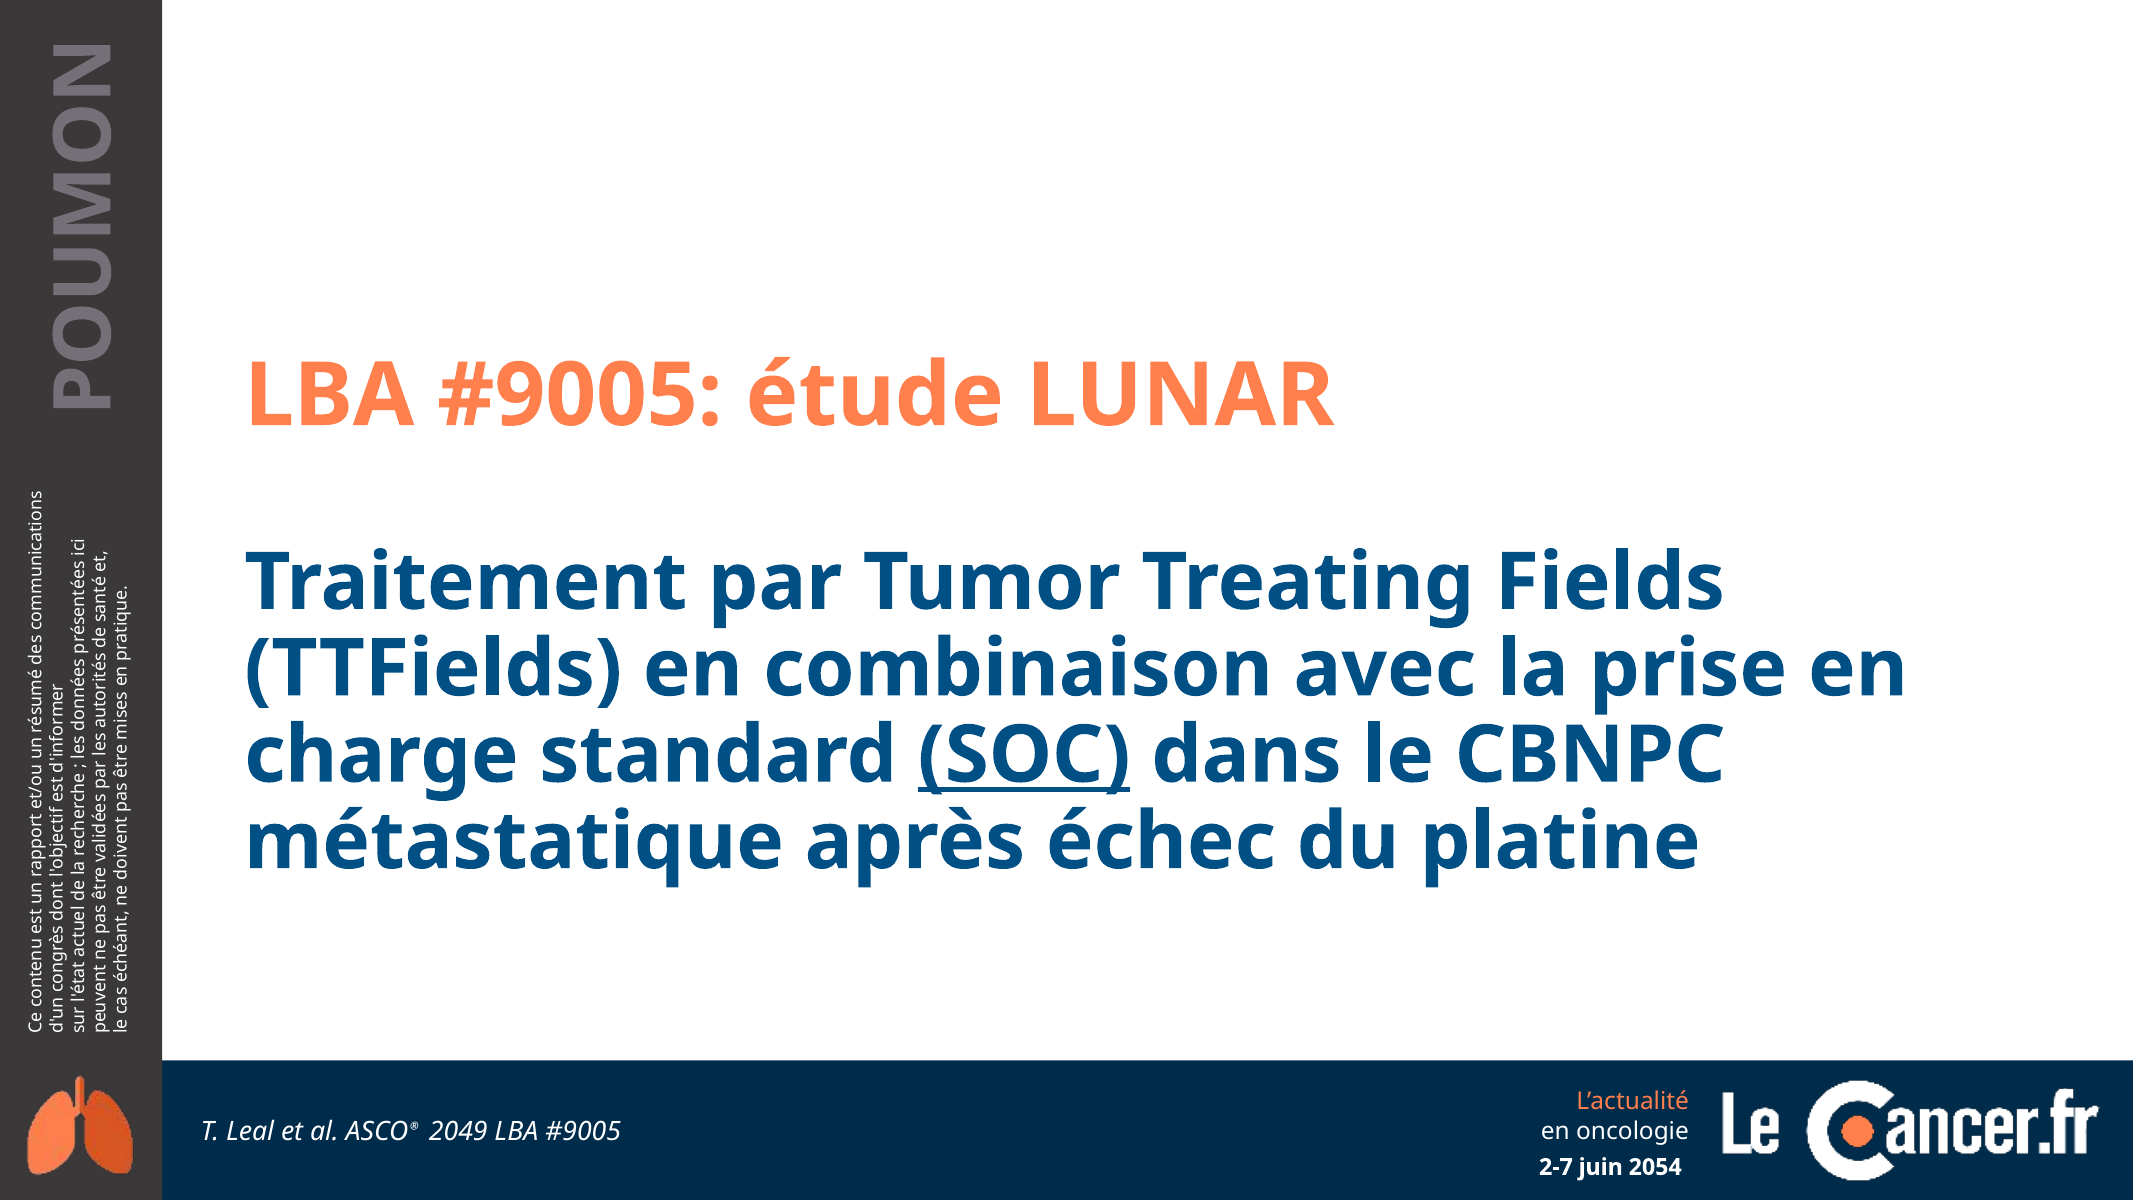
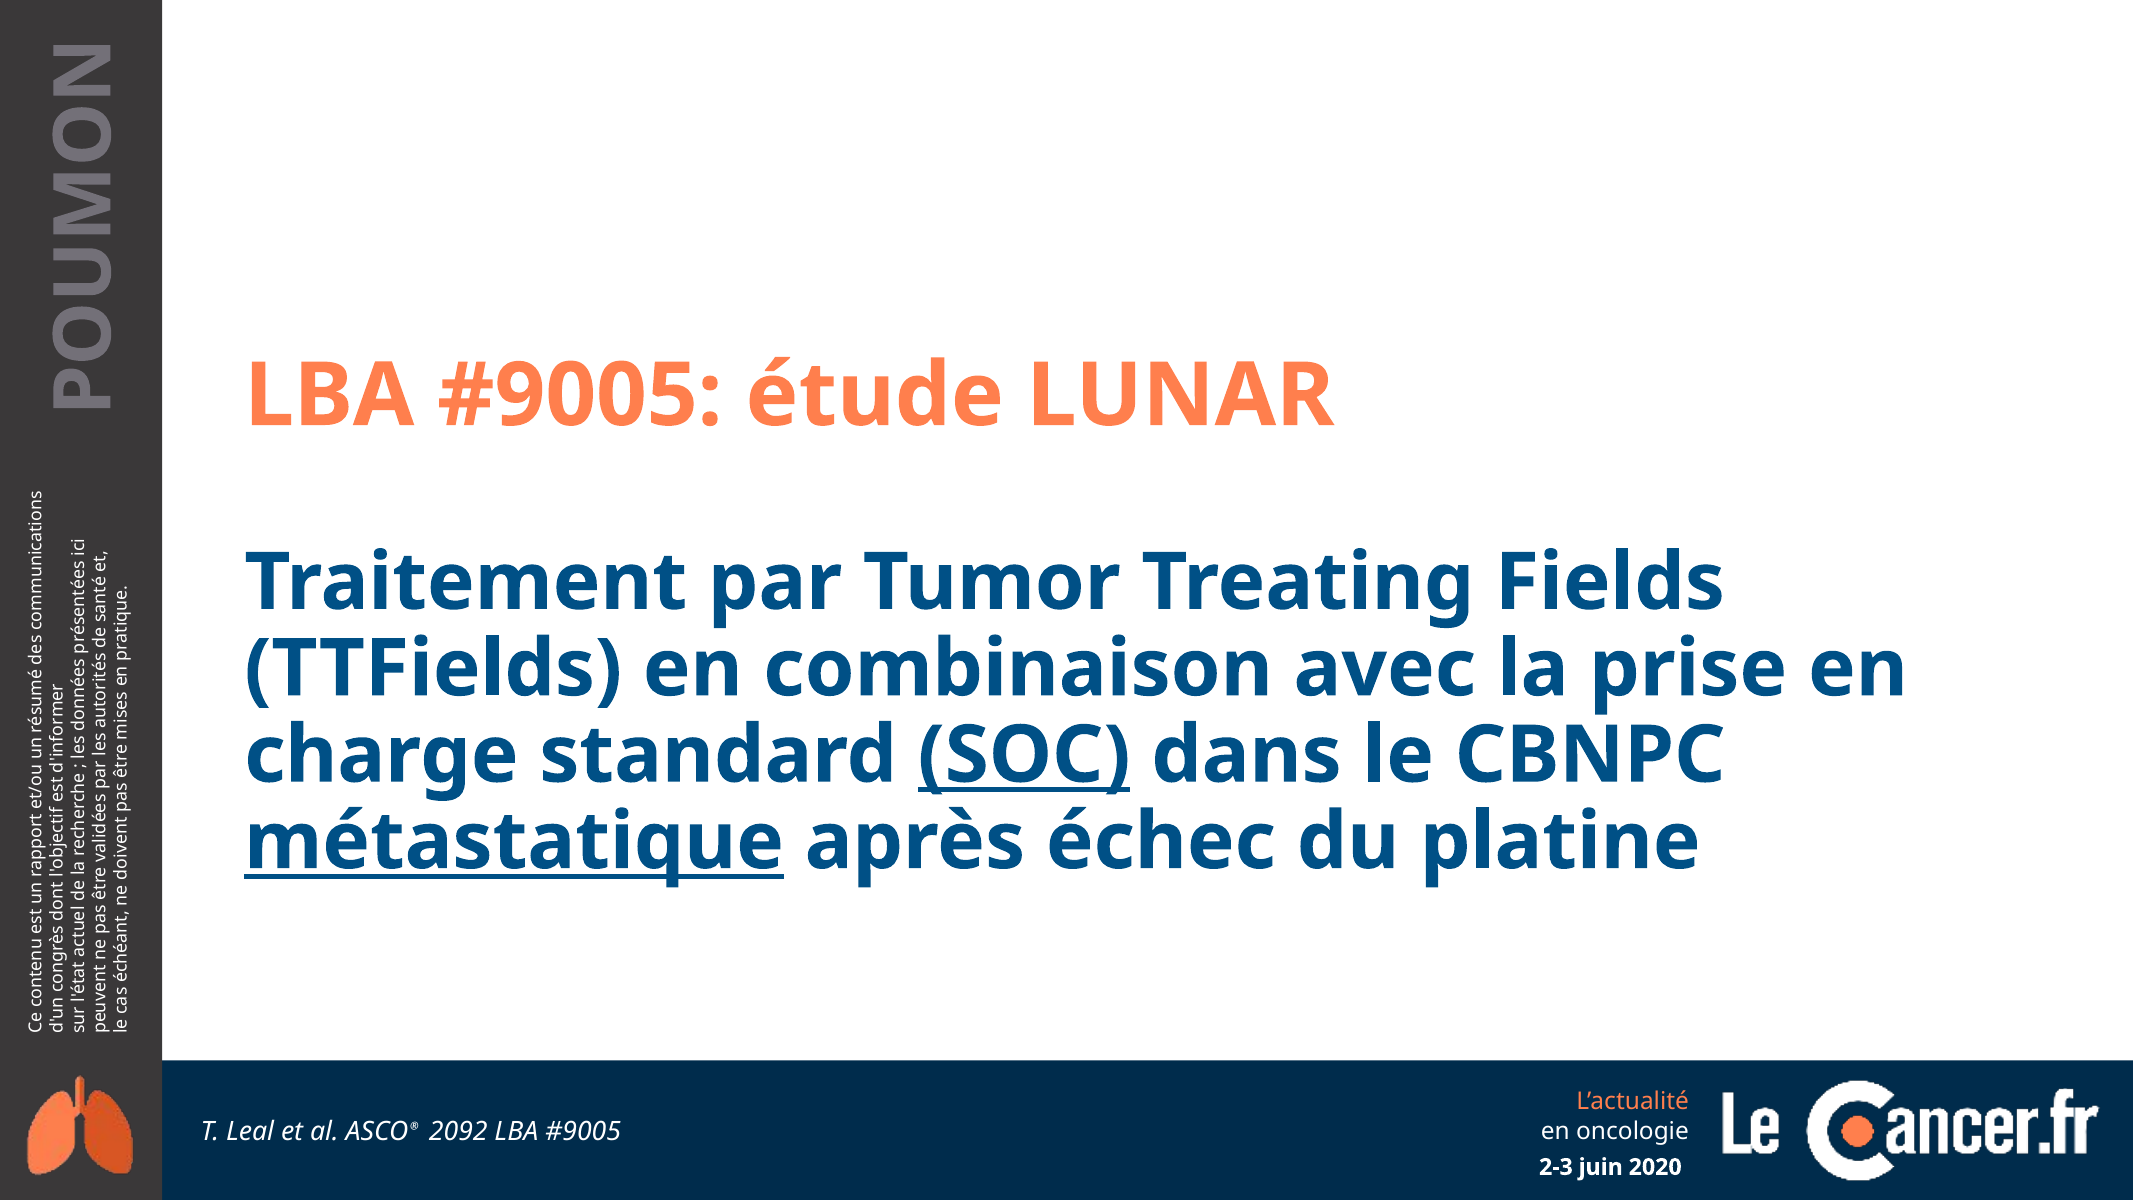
métastatique underline: none -> present
2049: 2049 -> 2092
2-7: 2-7 -> 2-3
2054: 2054 -> 2020
